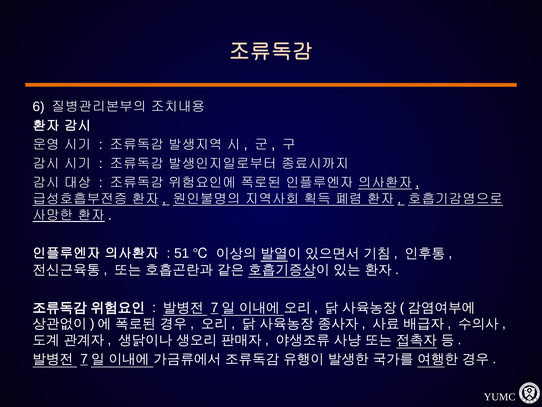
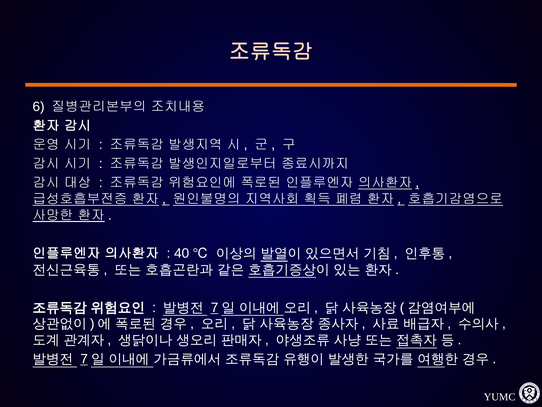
51: 51 -> 40
